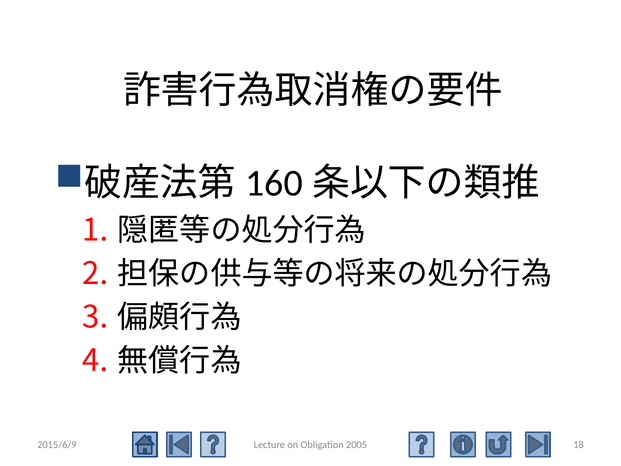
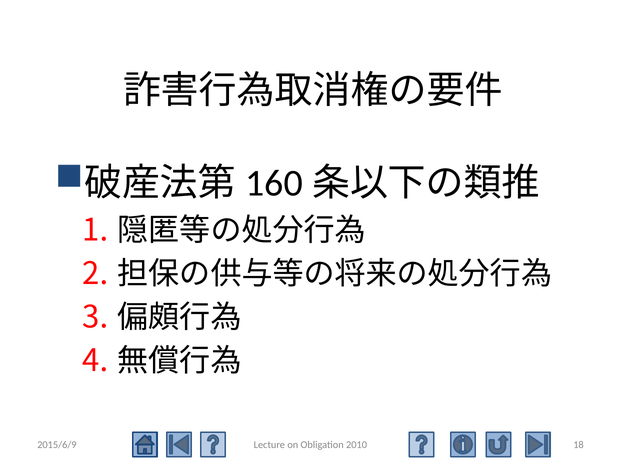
2005: 2005 -> 2010
